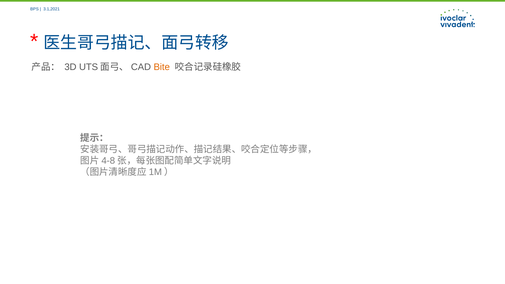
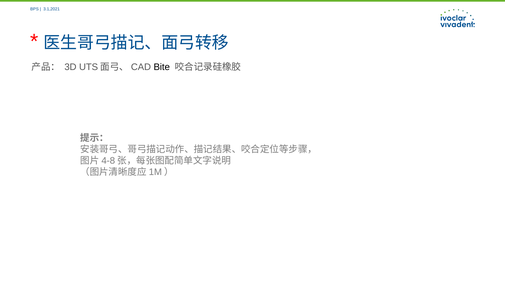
Bite colour: orange -> black
